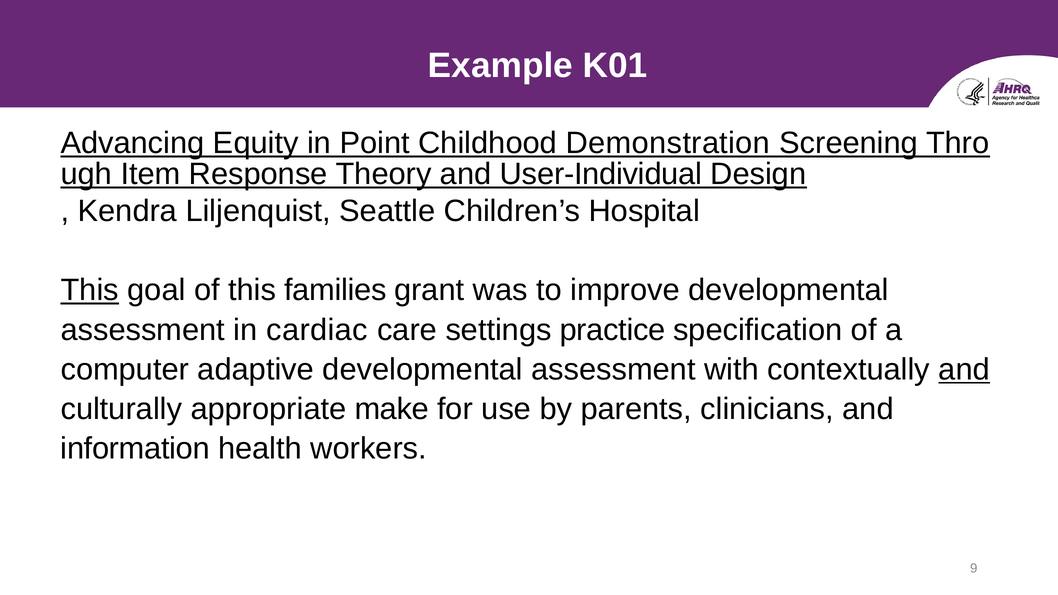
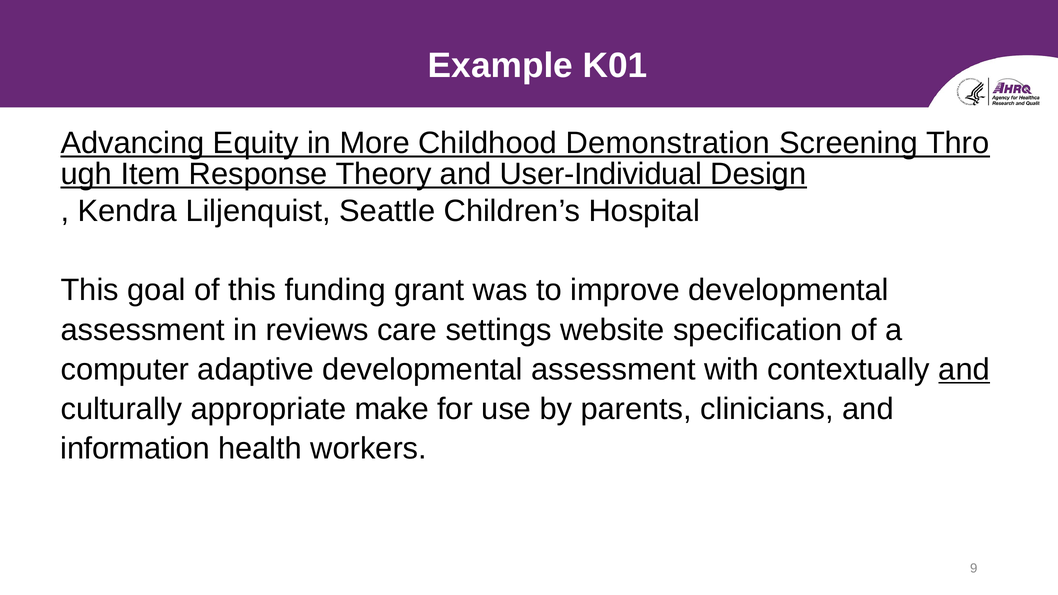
Point: Point -> More
This at (90, 290) underline: present -> none
families: families -> funding
cardiac: cardiac -> reviews
practice: practice -> website
